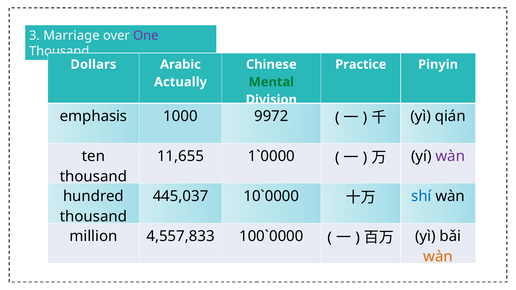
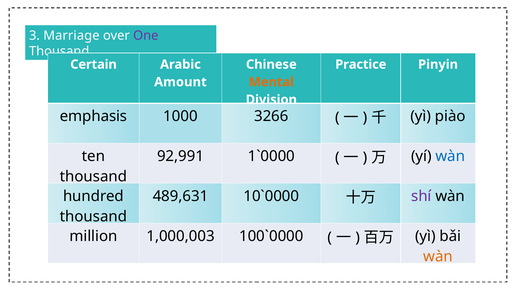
Dollars: Dollars -> Certain
Actually: Actually -> Amount
Mental colour: green -> orange
qián: qián -> piào
9972: 9972 -> 3266
wàn at (450, 156) colour: purple -> blue
11,655: 11,655 -> 92,991
445,037: 445,037 -> 489,631
shí colour: blue -> purple
4,557,833: 4,557,833 -> 1,000,003
